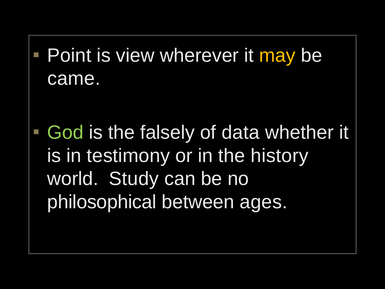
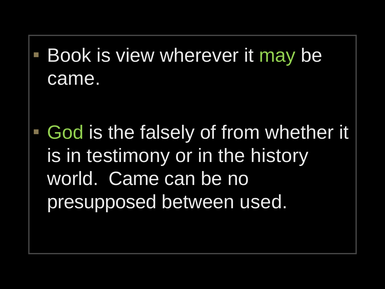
Point: Point -> Book
may colour: yellow -> light green
data: data -> from
world Study: Study -> Came
philosophical: philosophical -> presupposed
ages: ages -> used
